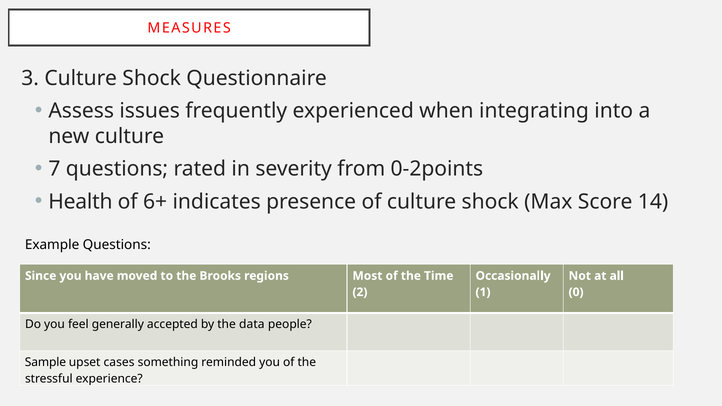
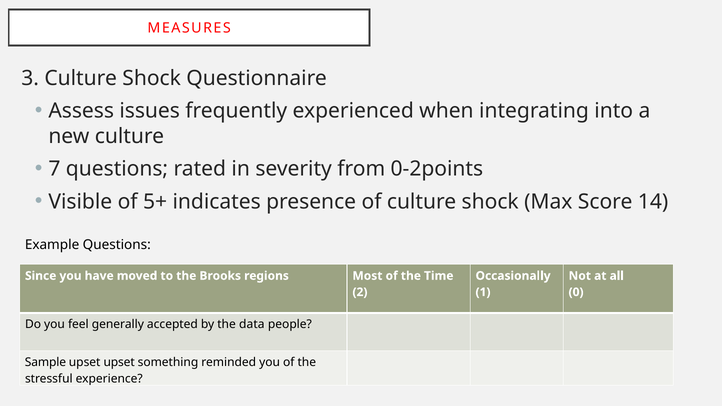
Health: Health -> Visible
6+: 6+ -> 5+
upset cases: cases -> upset
